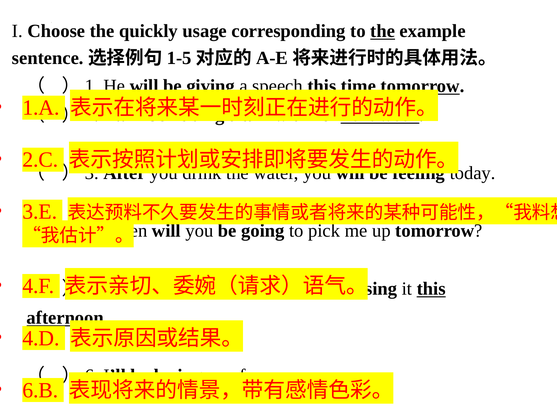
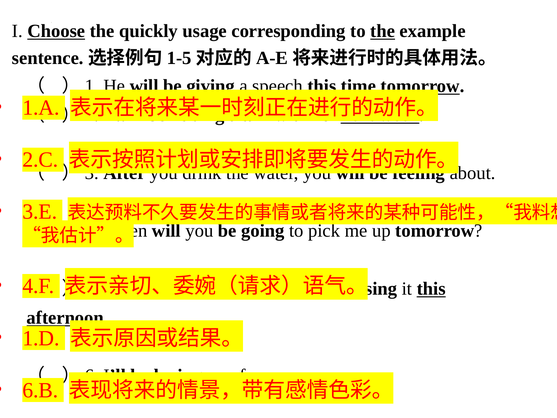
Choose underline: none -> present
today: today -> about
4.D: 4.D -> 1.D
